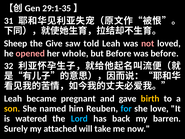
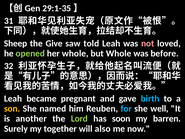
opened colour: pink -> light green
but Before: Before -> Whole
birth colour: yellow -> light blue
love: love -> well
watered: watered -> another
Lord colour: light blue -> light green
back: back -> soon
attached: attached -> together
take: take -> also
